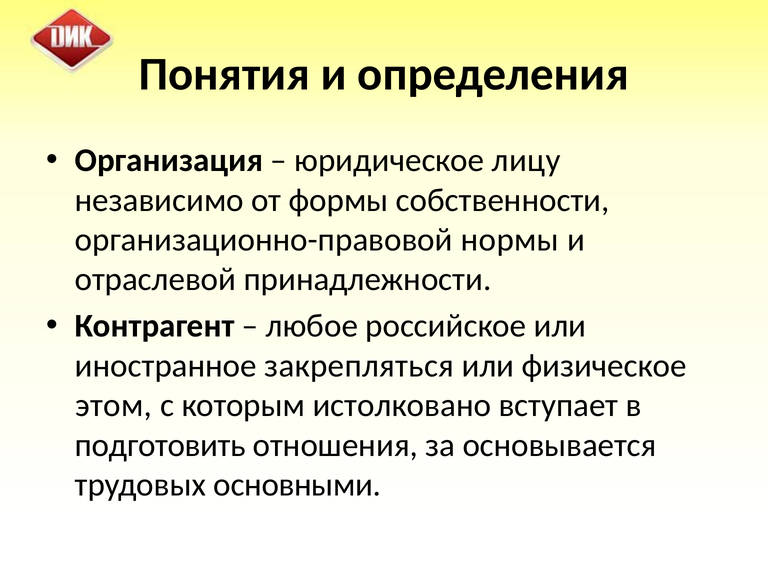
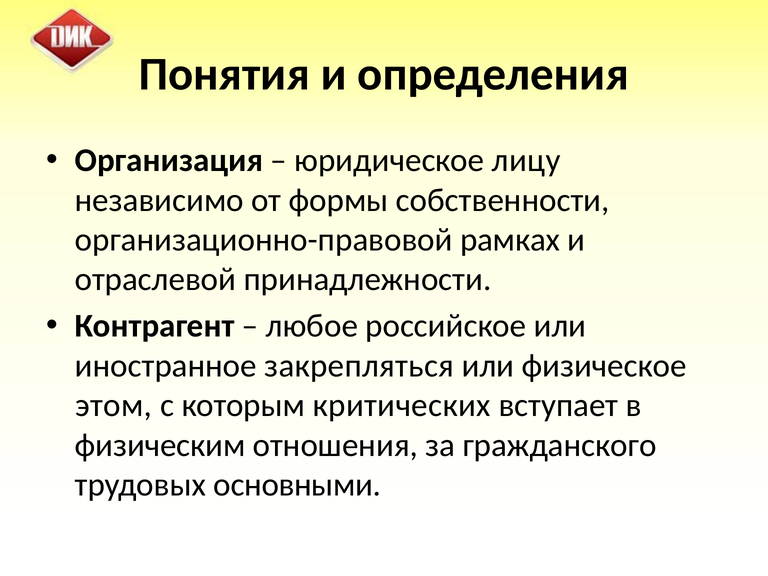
нормы: нормы -> рамках
истолковано: истолковано -> критических
подготовить: подготовить -> физическим
основывается: основывается -> гражданского
